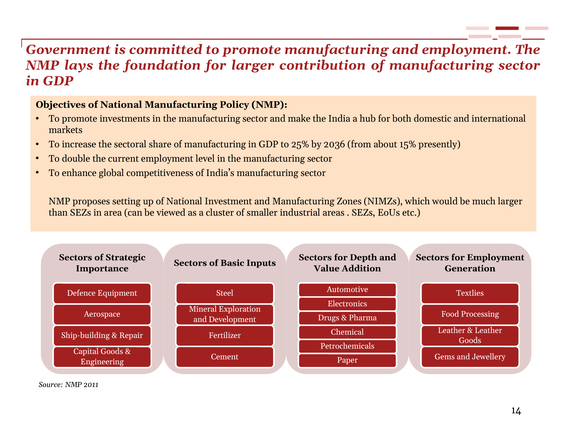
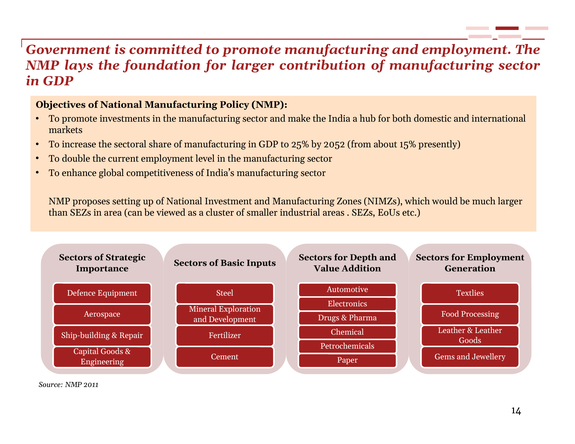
2036: 2036 -> 2052
